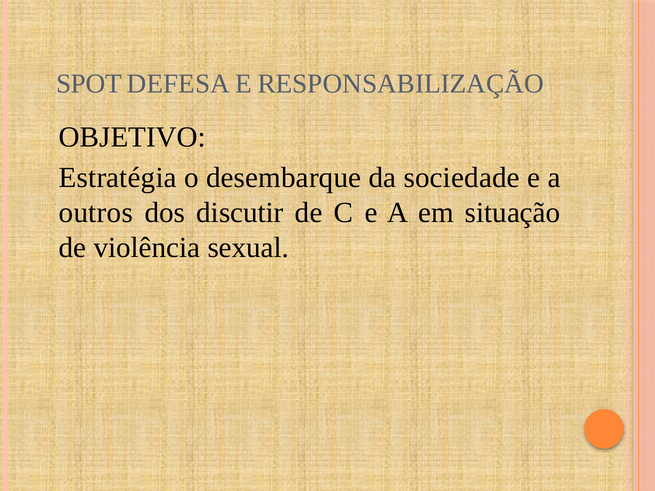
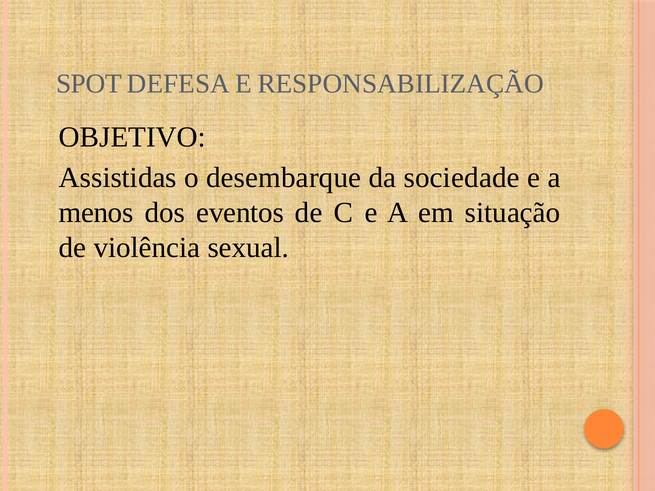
Estratégia: Estratégia -> Assistidas
outros: outros -> menos
discutir: discutir -> eventos
